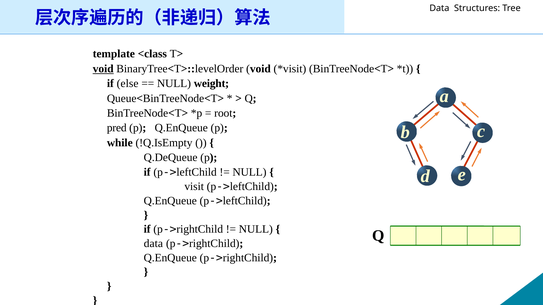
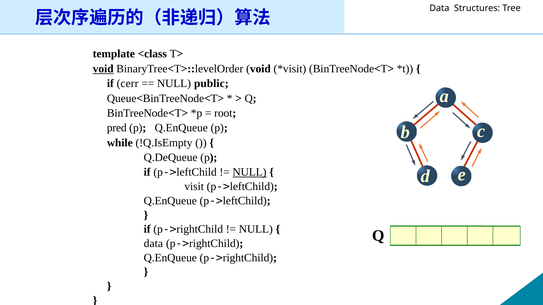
else: else -> cerr
weight: weight -> public
NULL at (250, 173) underline: none -> present
